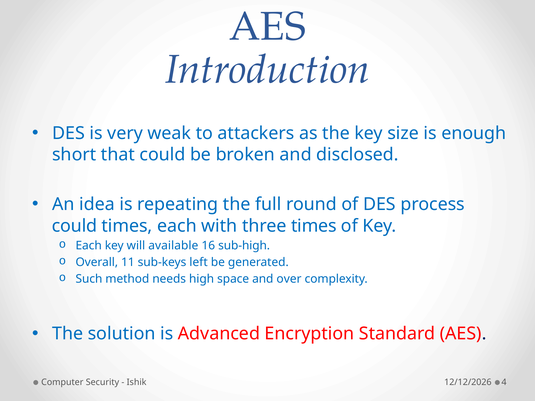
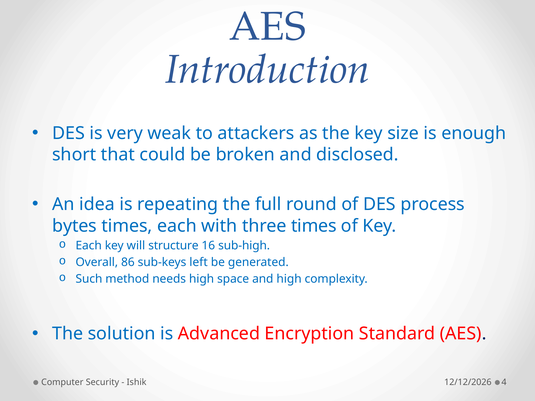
could at (75, 226): could -> bytes
available: available -> structure
11: 11 -> 86
and over: over -> high
